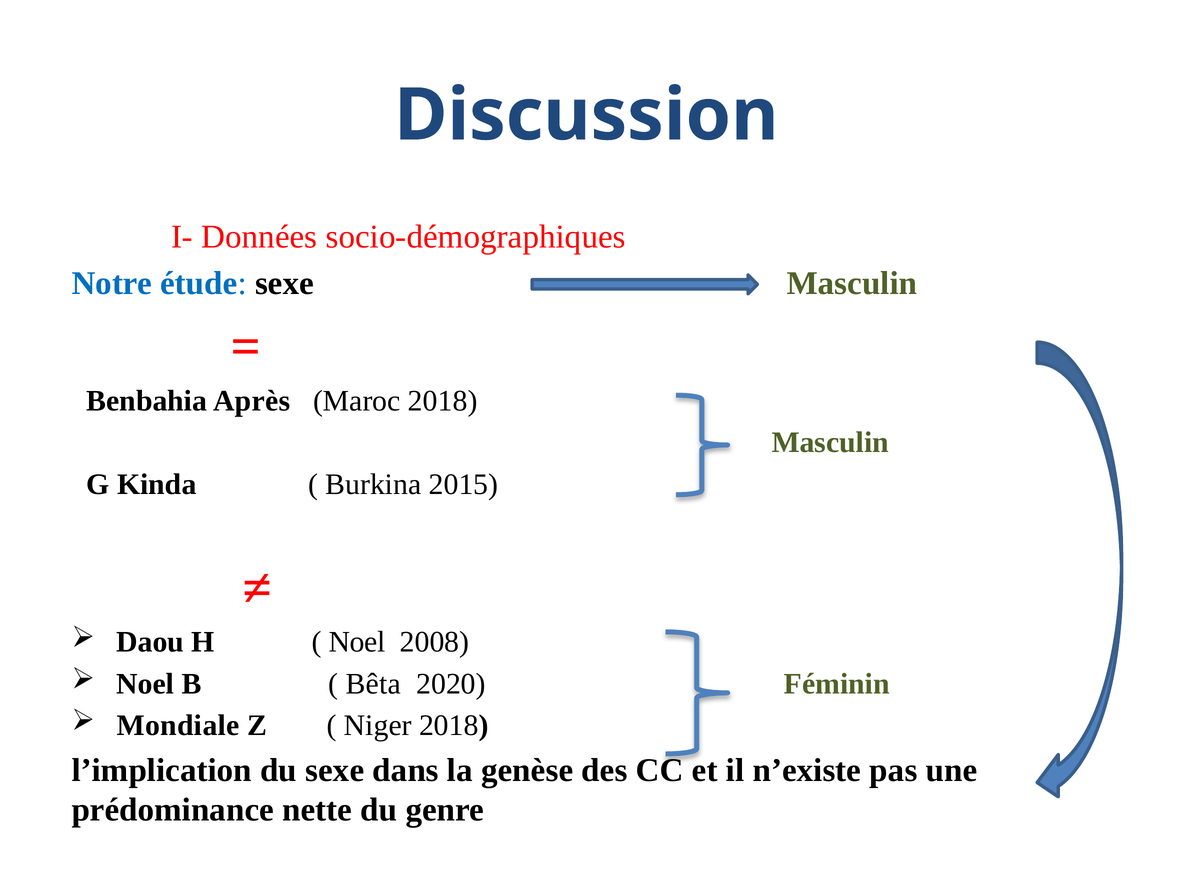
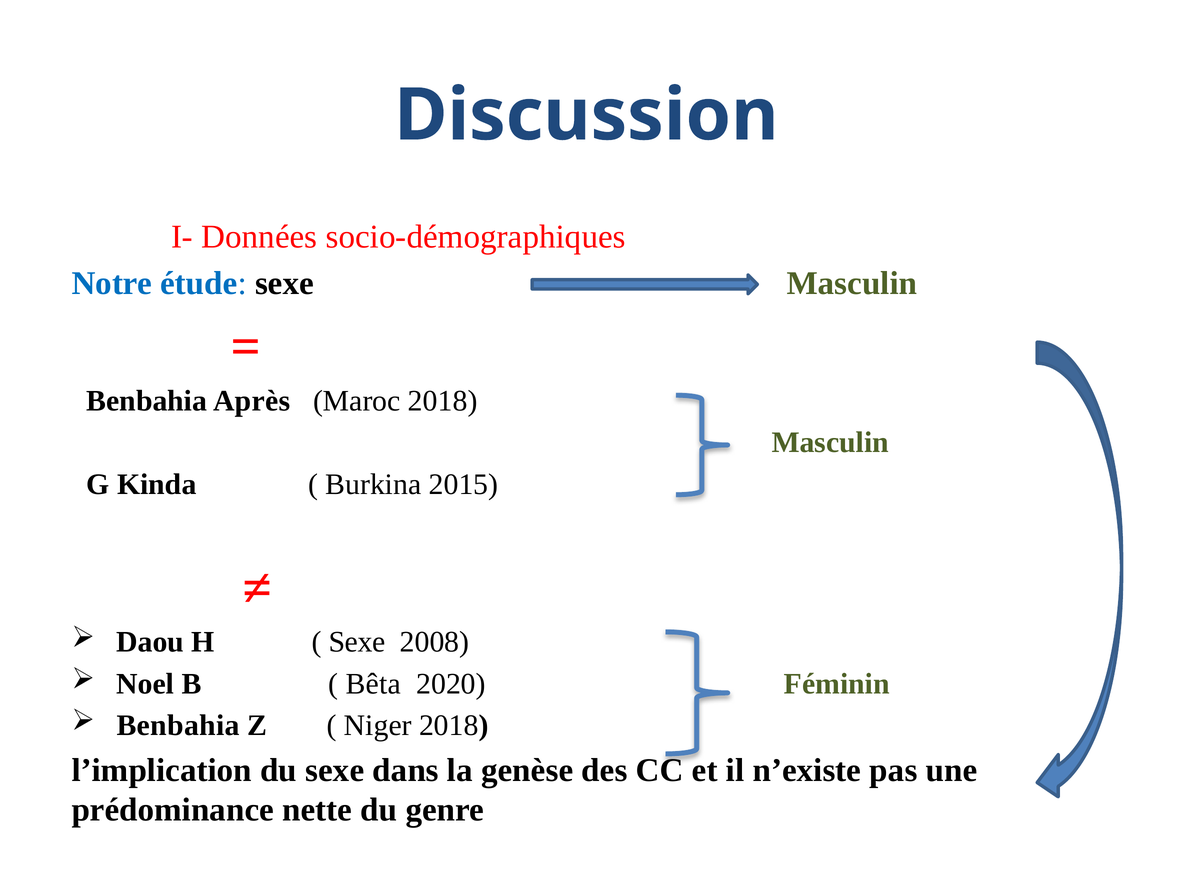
Noel at (357, 642): Noel -> Sexe
Mondiale at (178, 725): Mondiale -> Benbahia
